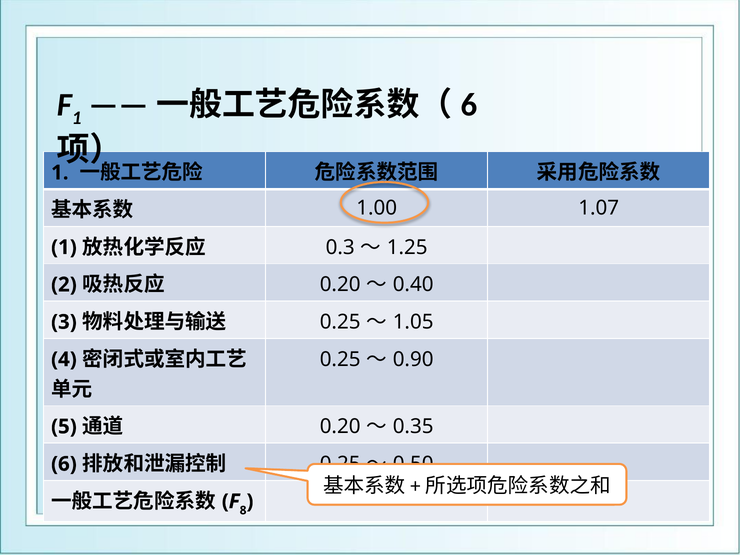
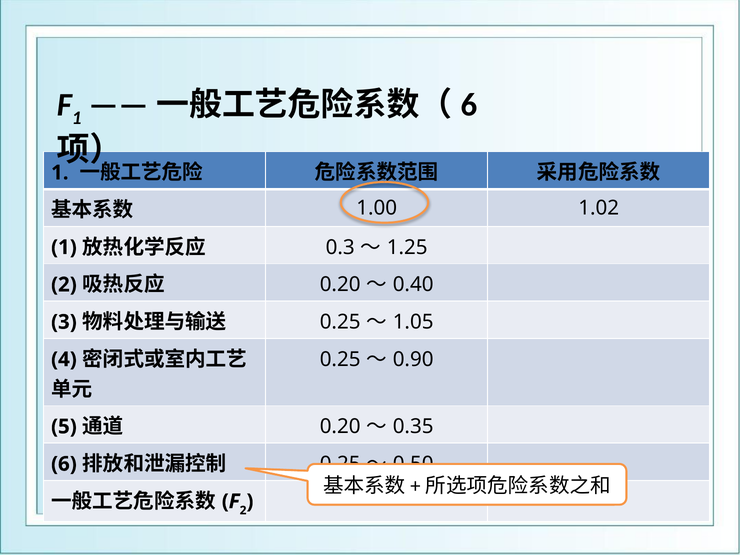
1.07: 1.07 -> 1.02
8 at (243, 510): 8 -> 2
